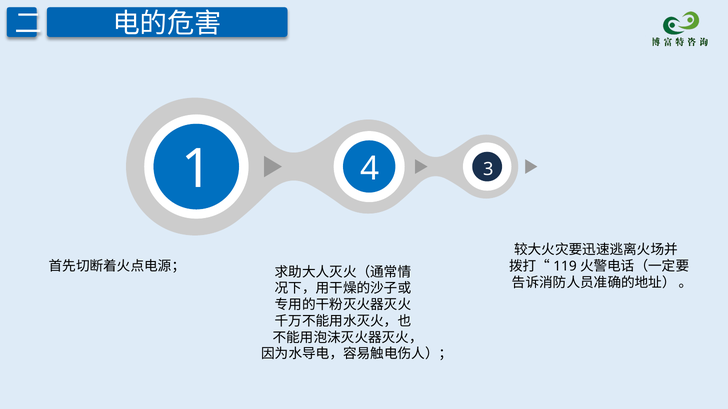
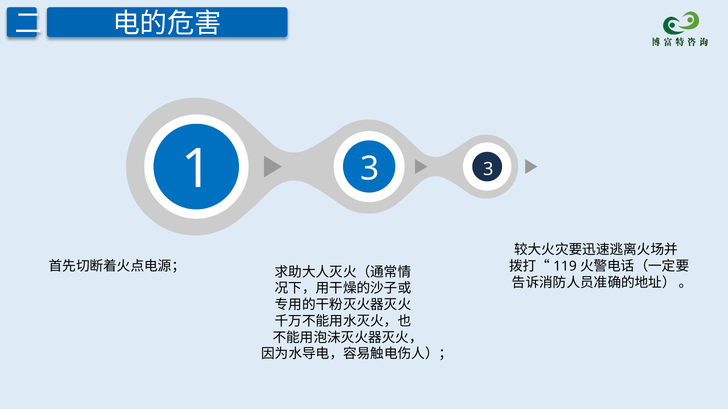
1 4: 4 -> 3
